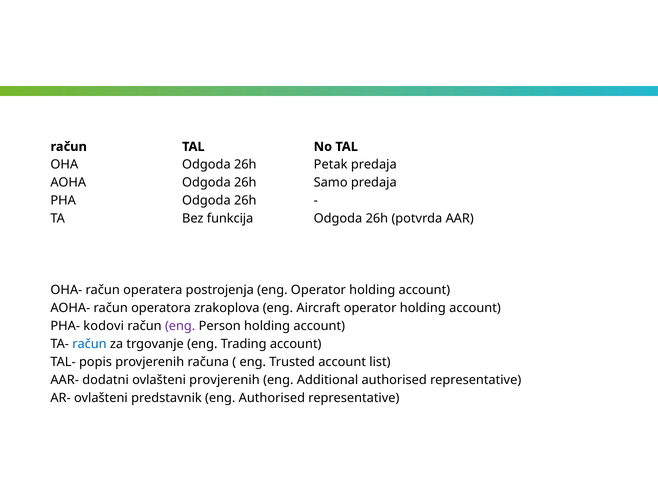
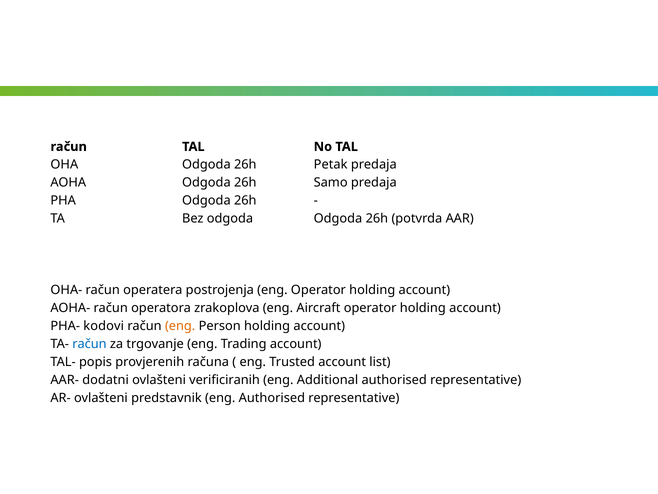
Bez funkcija: funkcija -> odgoda
eng at (180, 326) colour: purple -> orange
ovlašteni provjerenih: provjerenih -> verificiranih
